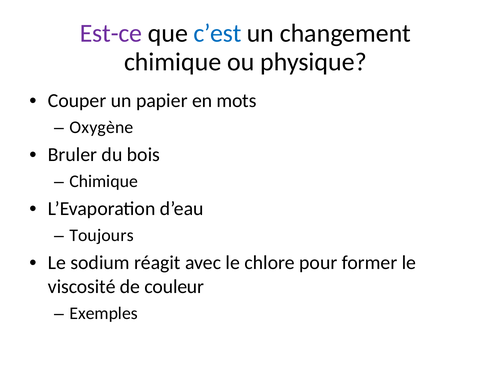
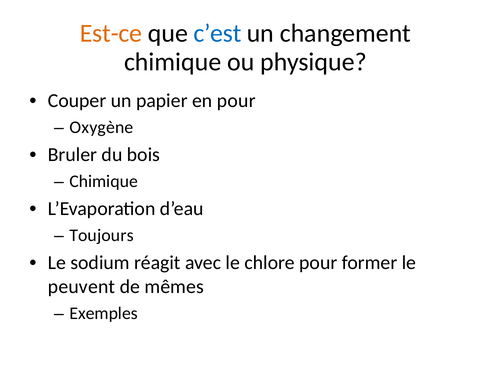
Est-ce colour: purple -> orange
en mots: mots -> pour
viscosité: viscosité -> peuvent
couleur: couleur -> mêmes
